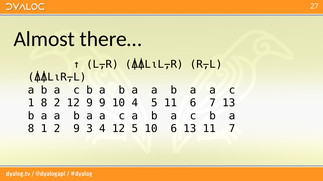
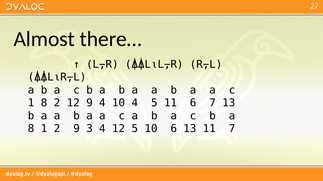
9 9: 9 -> 4
